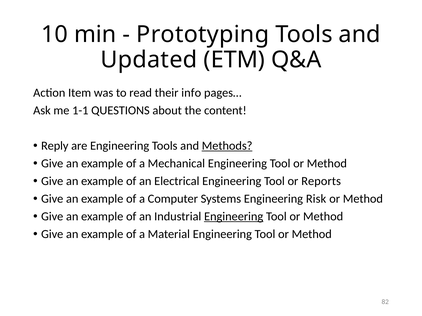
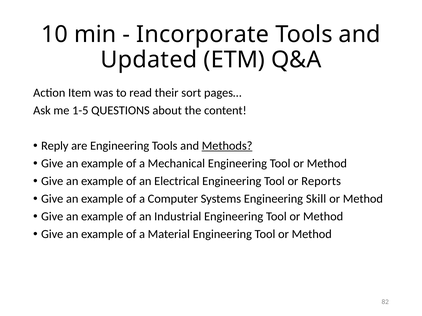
Prototyping: Prototyping -> Incorporate
info: info -> sort
1-1: 1-1 -> 1-5
Risk: Risk -> Skill
Engineering at (234, 217) underline: present -> none
